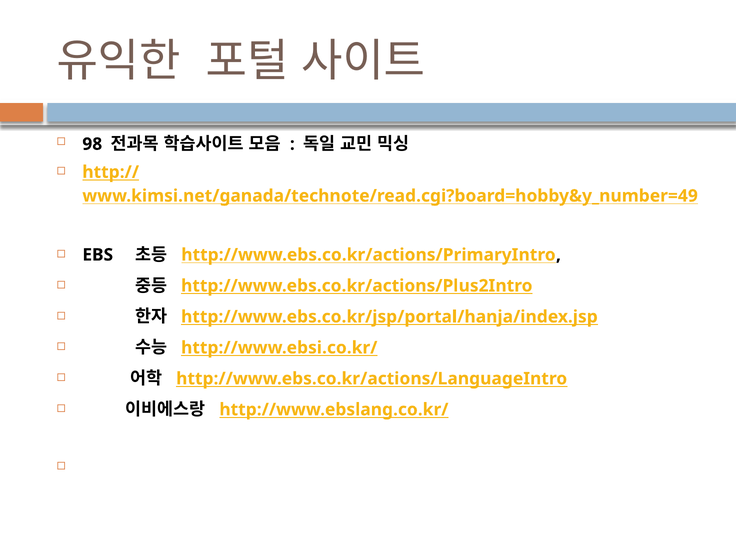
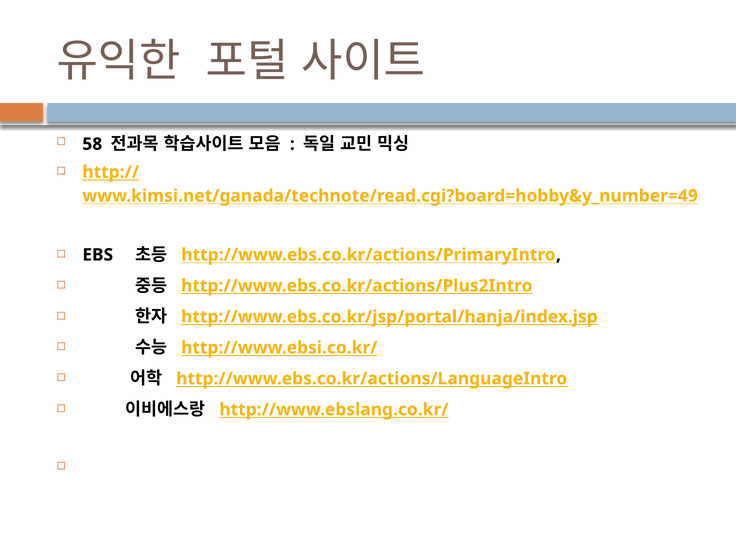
98: 98 -> 58
